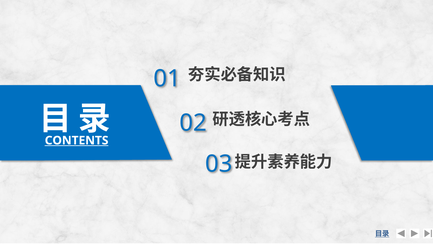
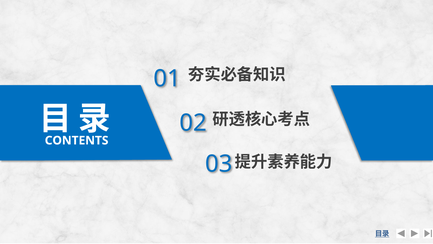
CONTENTS underline: present -> none
